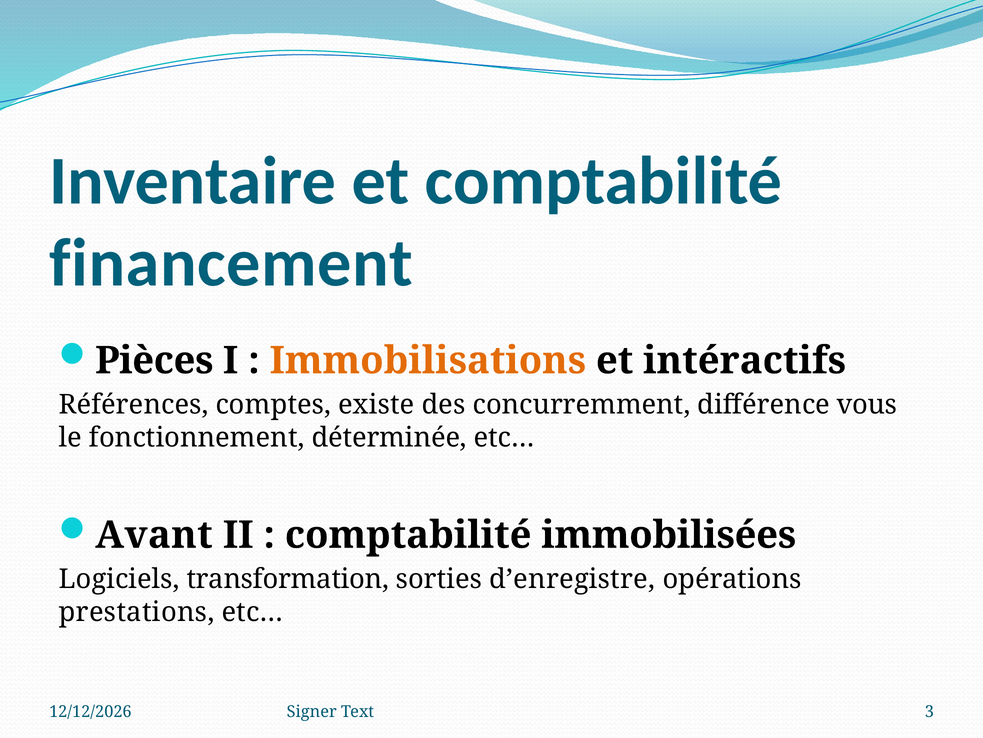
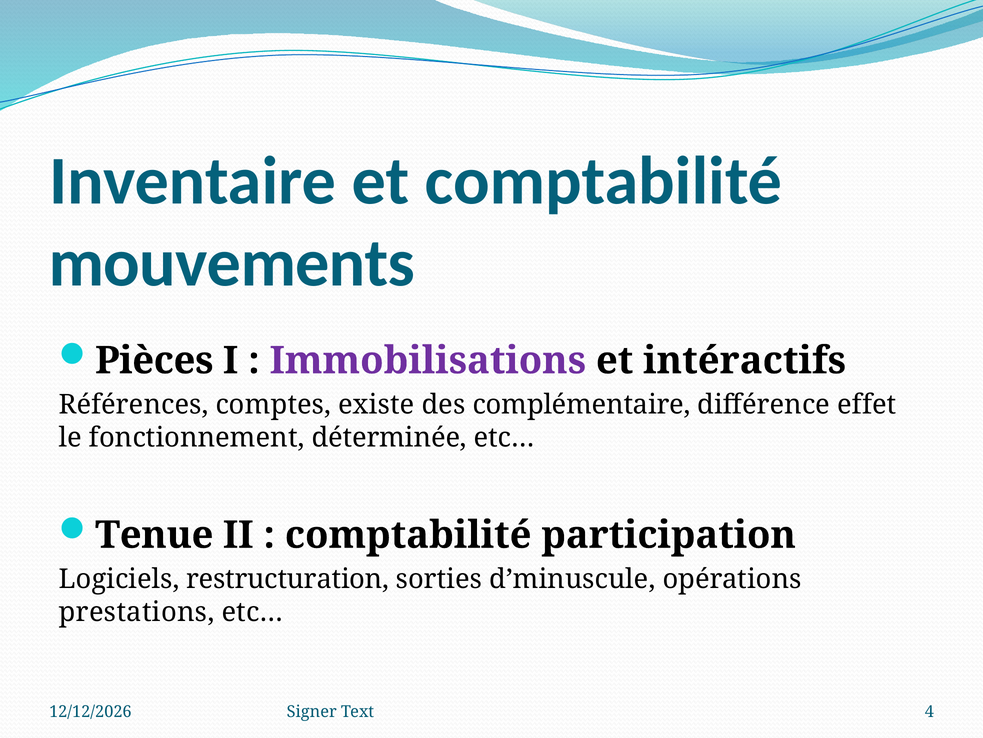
financement: financement -> mouvements
Immobilisations colour: orange -> purple
concurremment: concurremment -> complémentaire
vous: vous -> effet
Avant: Avant -> Tenue
immobilisées: immobilisées -> participation
transformation: transformation -> restructuration
d’enregistre: d’enregistre -> d’minuscule
3: 3 -> 4
